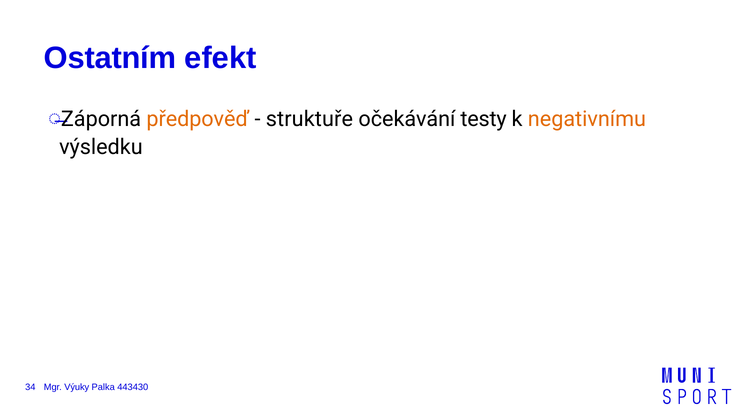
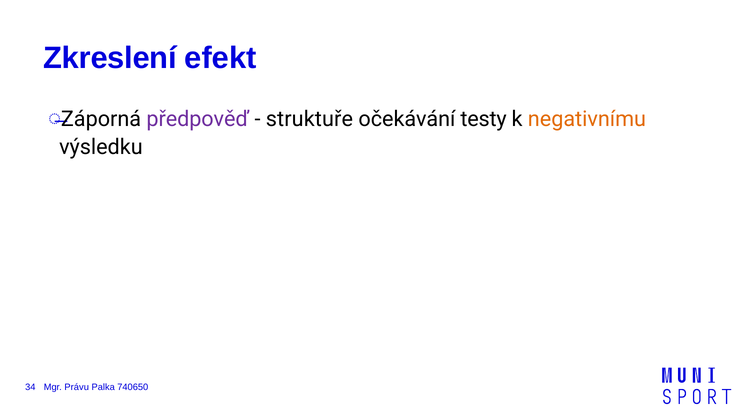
Ostatním: Ostatním -> Zkreslení
předpověď colour: orange -> purple
Výuky: Výuky -> Právu
443430: 443430 -> 740650
